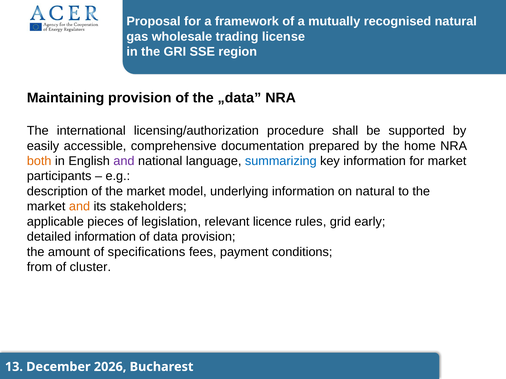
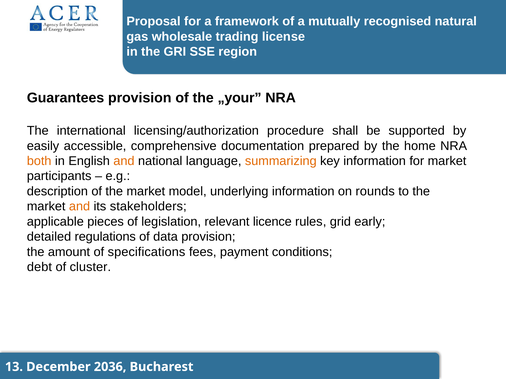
Maintaining: Maintaining -> Guarantees
„data: „data -> „your
and at (124, 161) colour: purple -> orange
summarizing colour: blue -> orange
on natural: natural -> rounds
detailed information: information -> regulations
from: from -> debt
2026: 2026 -> 2036
